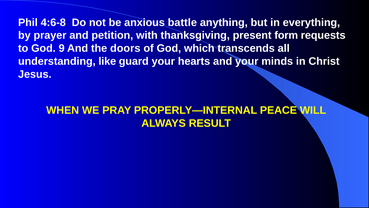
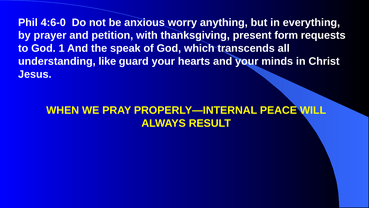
4:6-8: 4:6-8 -> 4:6-0
battle: battle -> worry
9: 9 -> 1
doors: doors -> speak
